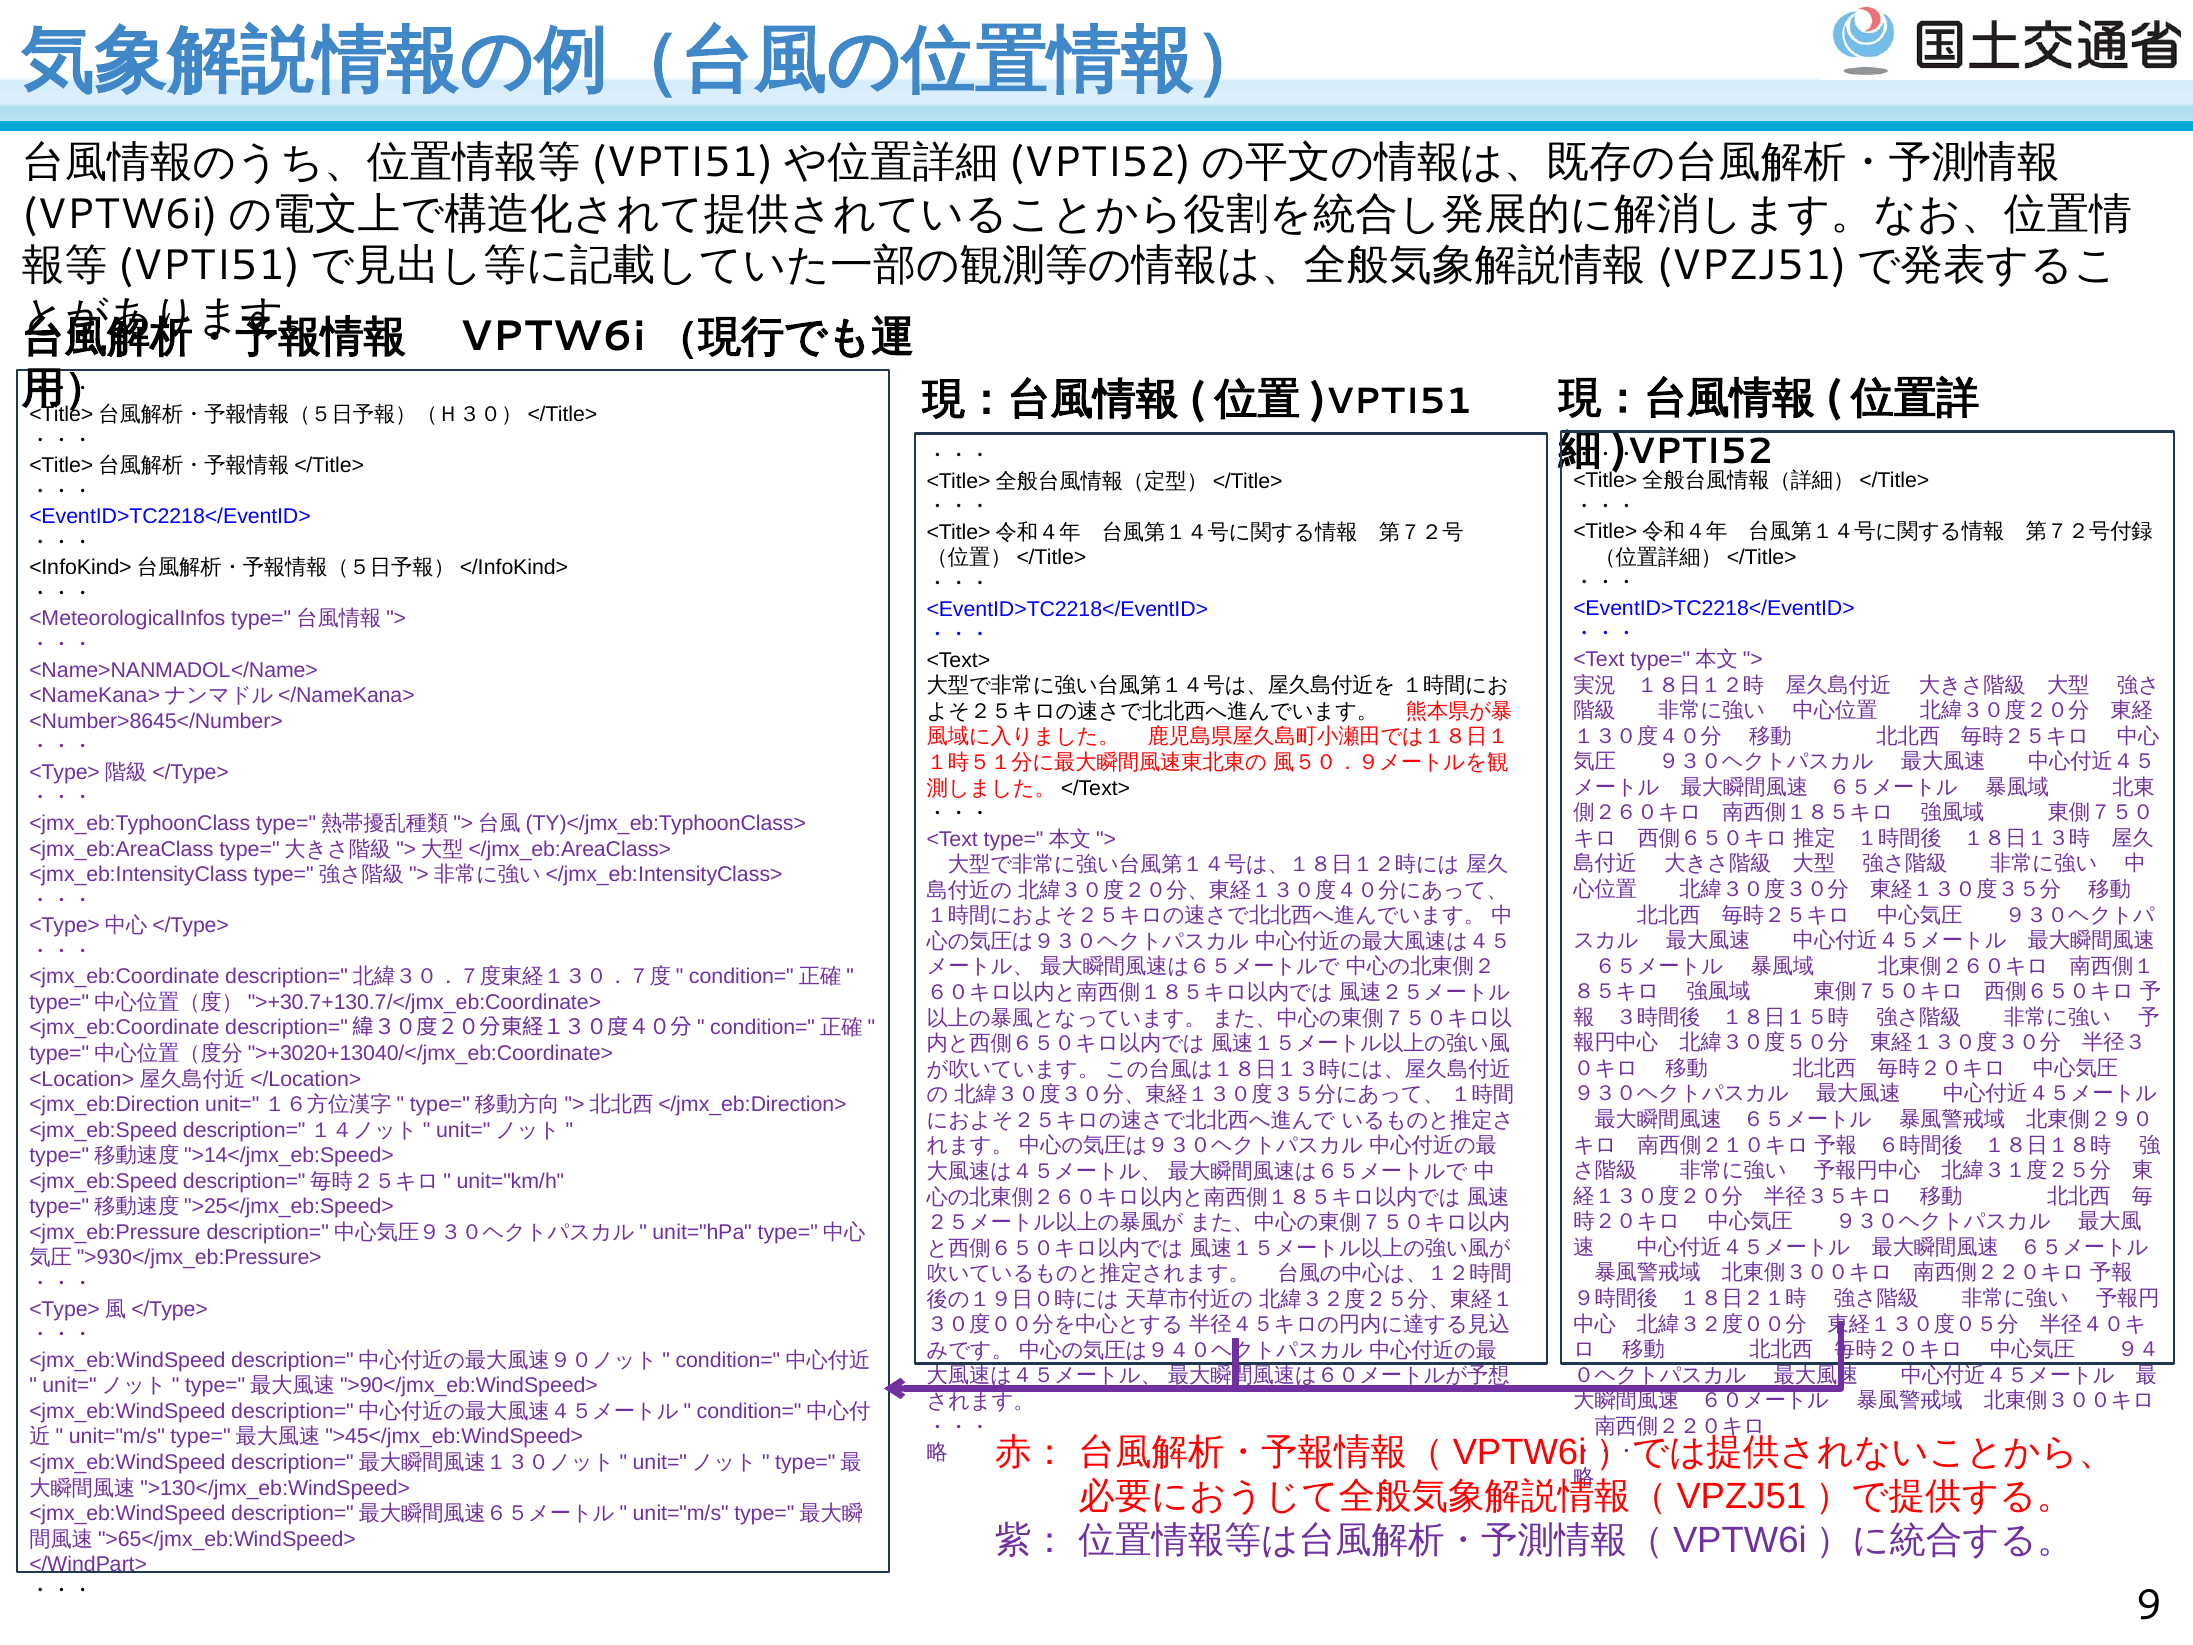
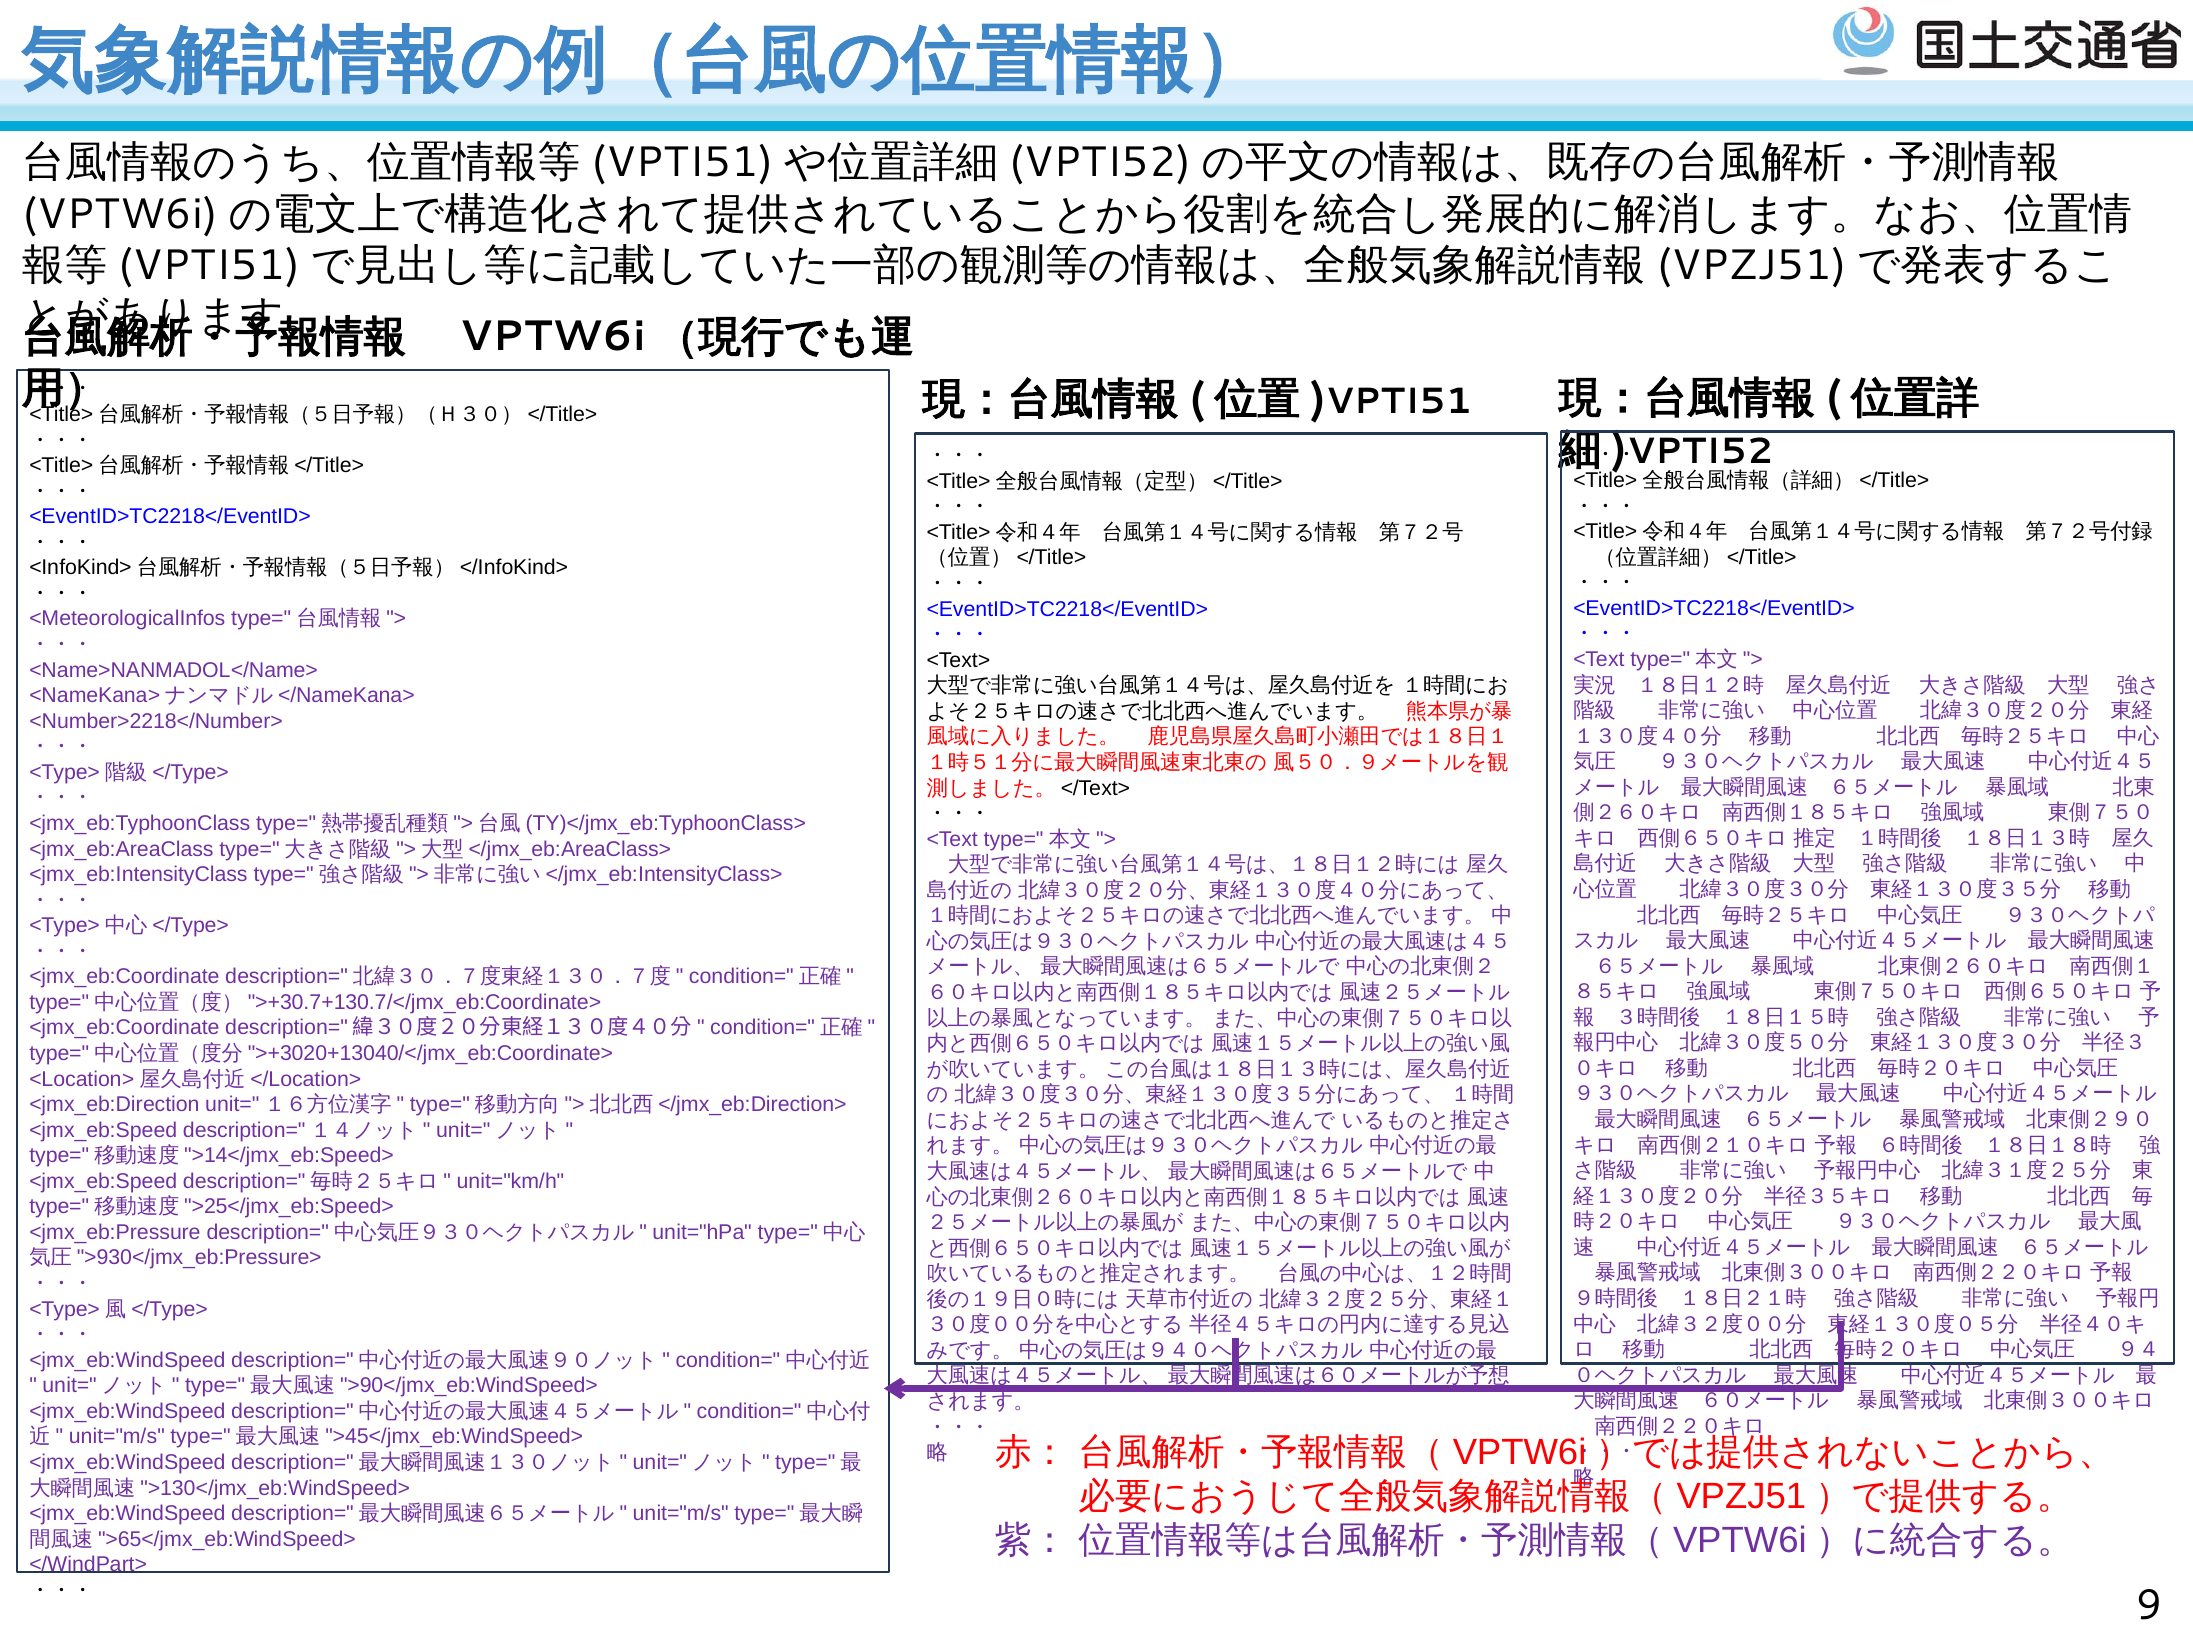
<Number>8645</Number>: <Number>8645</Number> -> <Number>2218</Number>
